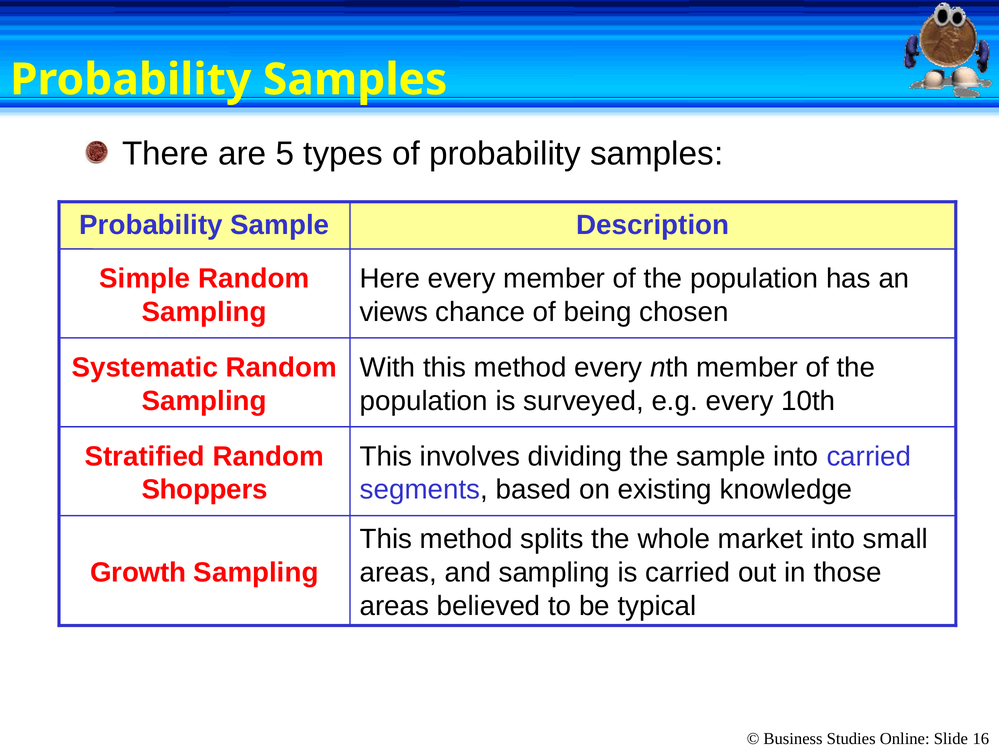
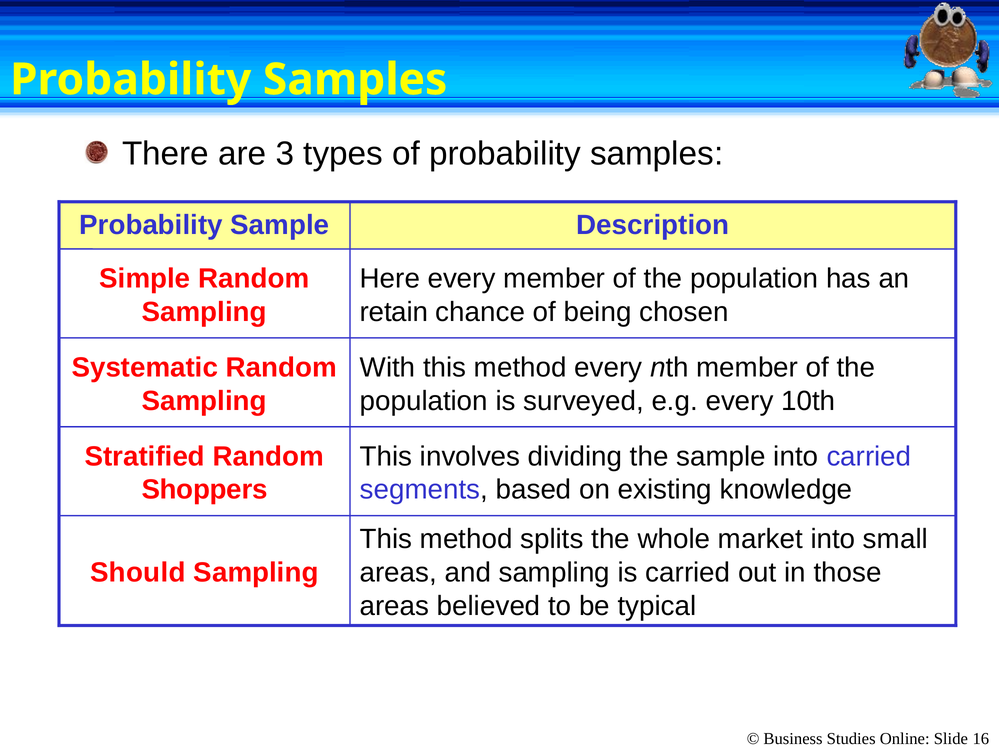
5: 5 -> 3
views: views -> retain
Growth: Growth -> Should
